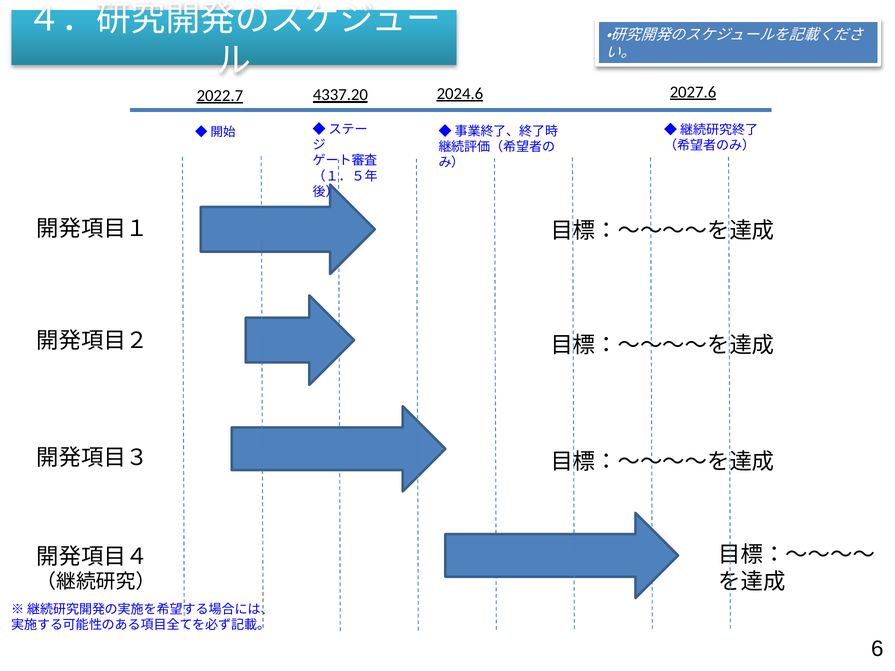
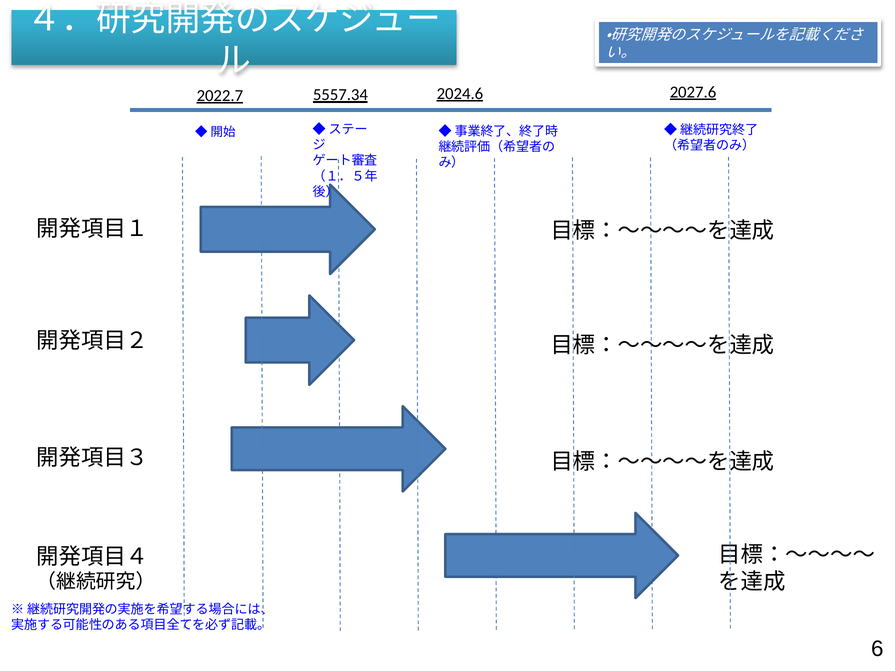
4337.20: 4337.20 -> 5557.34
